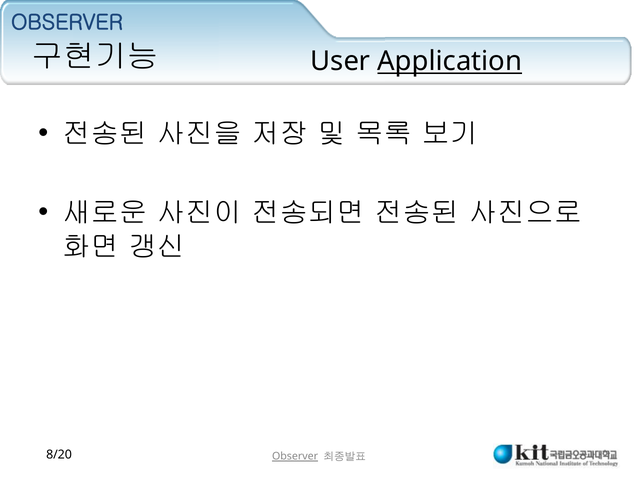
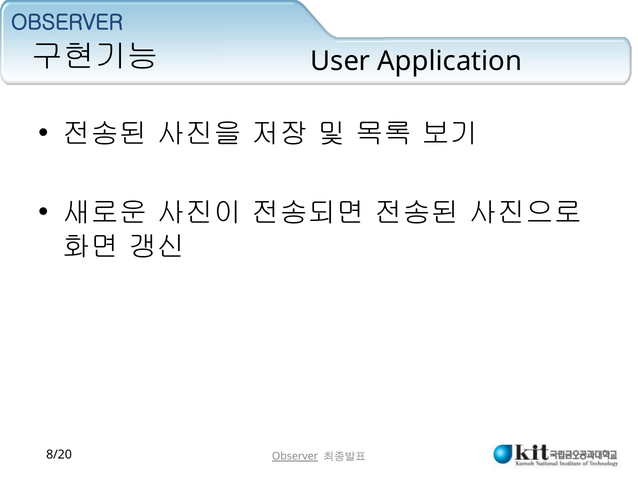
Application underline: present -> none
